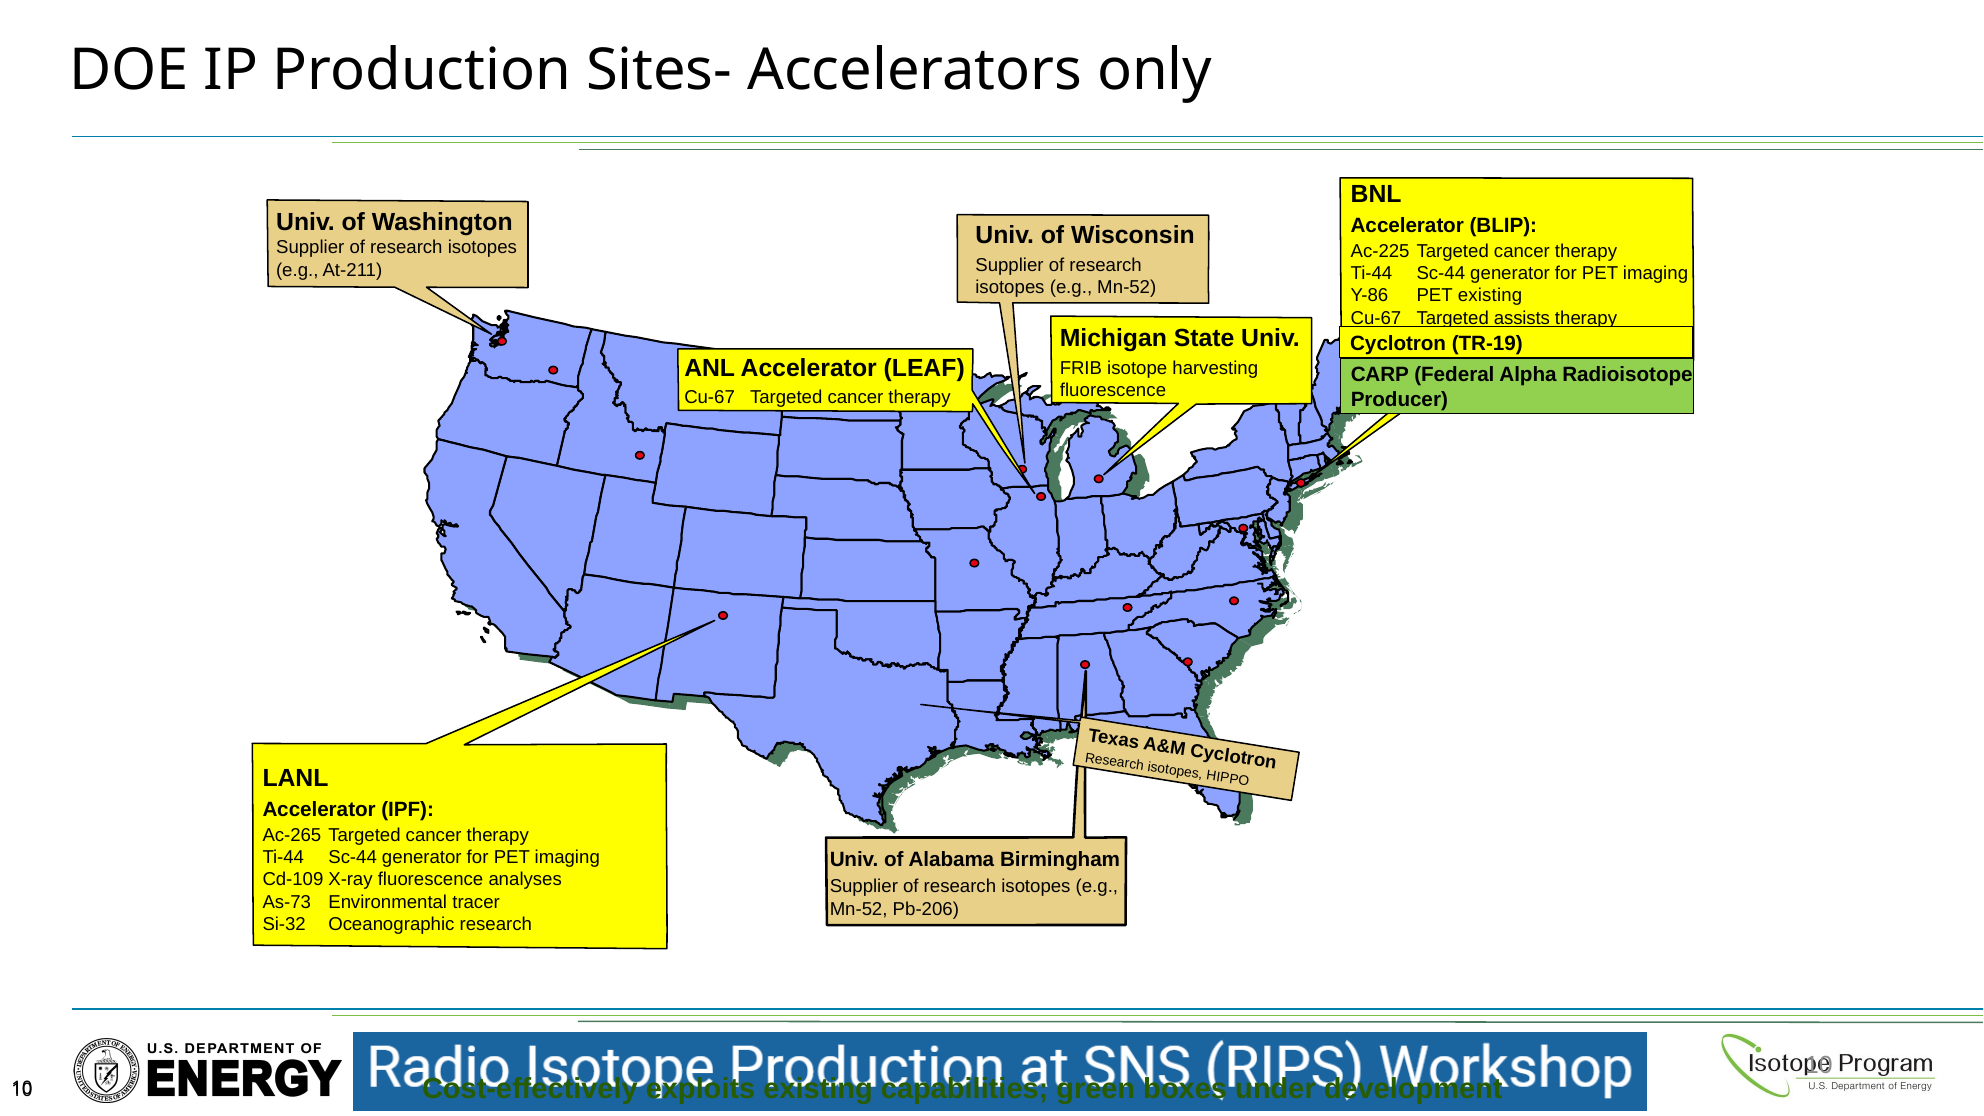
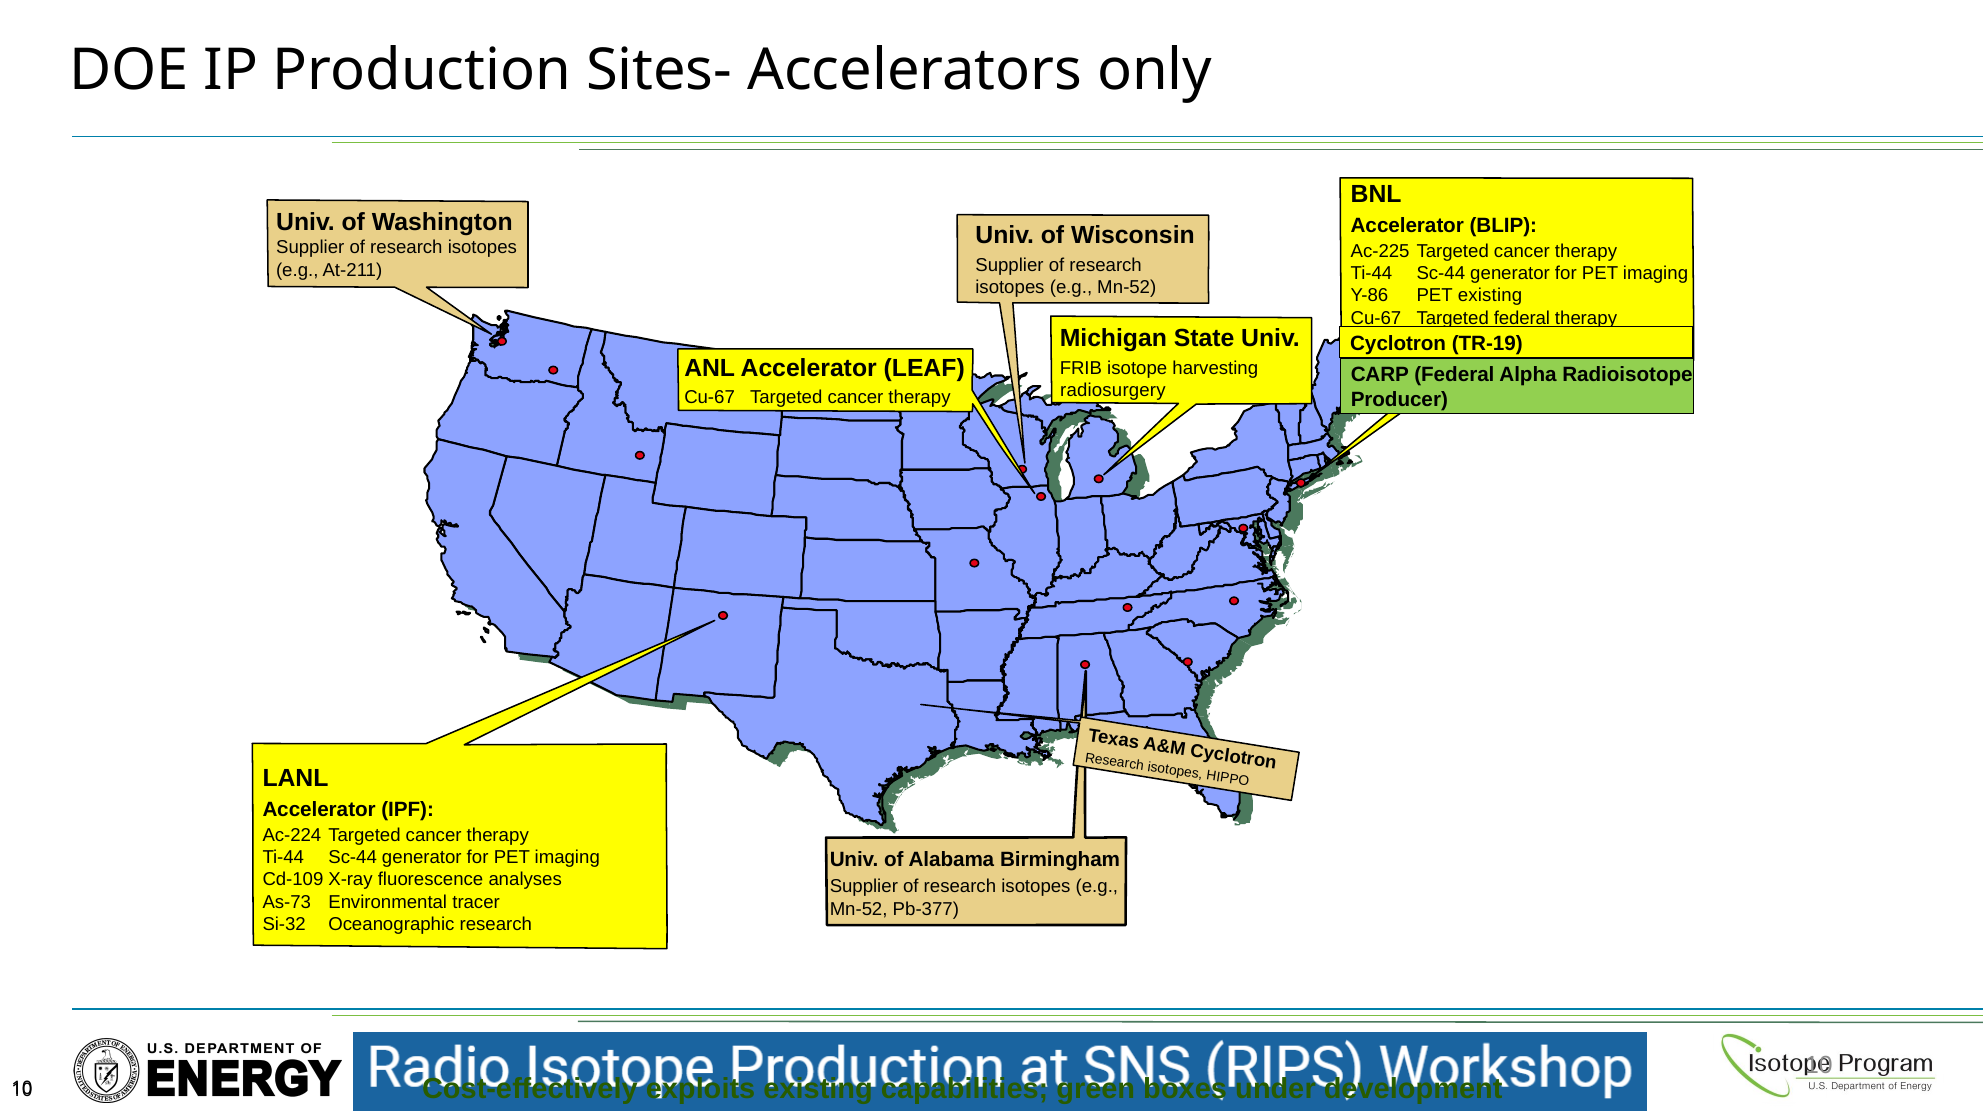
Targeted assists: assists -> federal
fluorescence at (1113, 391): fluorescence -> radiosurgery
Ac-265: Ac-265 -> Ac-224
Pb-206: Pb-206 -> Pb-377
